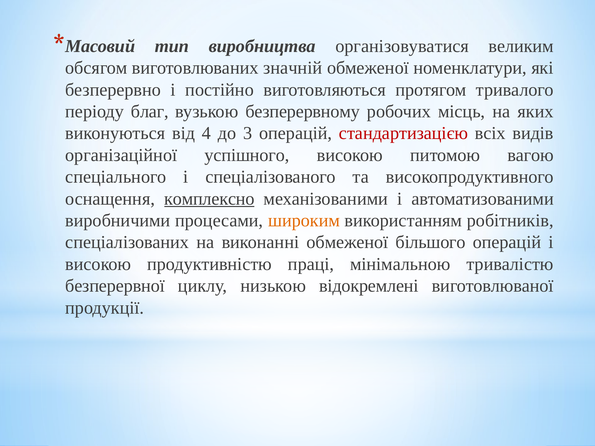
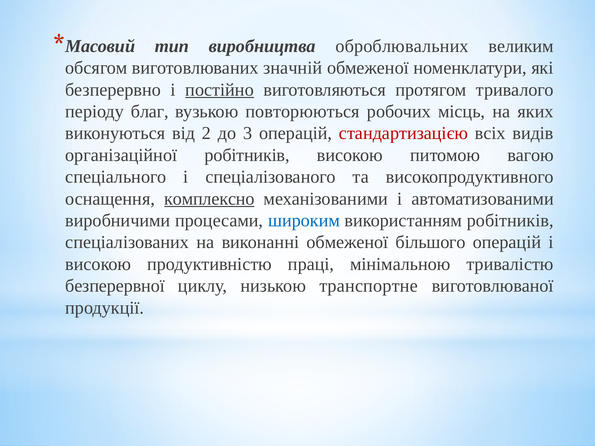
організовуватися: організовуватися -> оброблювальних
постійно underline: none -> present
безперервному: безперервному -> повторюються
4: 4 -> 2
організаційної успішного: успішного -> робітників
широким colour: orange -> blue
відокремлені: відокремлені -> транспортне
